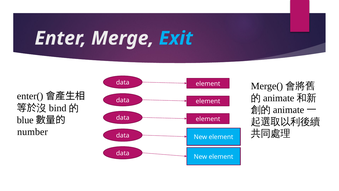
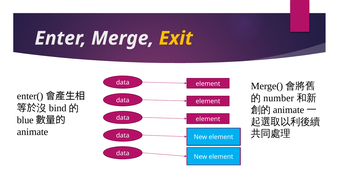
Exit colour: light blue -> yellow
animate at (279, 98): animate -> number
number at (32, 132): number -> animate
